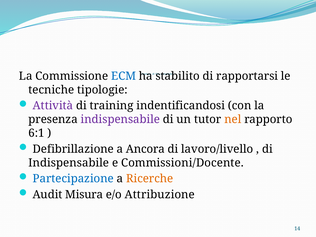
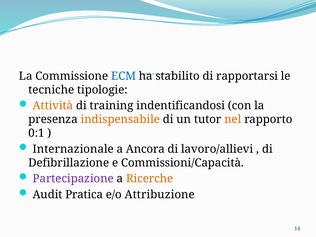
Attività colour: purple -> orange
indispensabile at (120, 119) colour: purple -> orange
6:1: 6:1 -> 0:1
Defibrillazione: Defibrillazione -> Internazionale
lavoro/livello: lavoro/livello -> lavoro/allievi
Indispensabile at (69, 163): Indispensabile -> Defibrillazione
Commissioni/Docente: Commissioni/Docente -> Commissioni/Capacità
Partecipazione colour: blue -> purple
Misura: Misura -> Pratica
